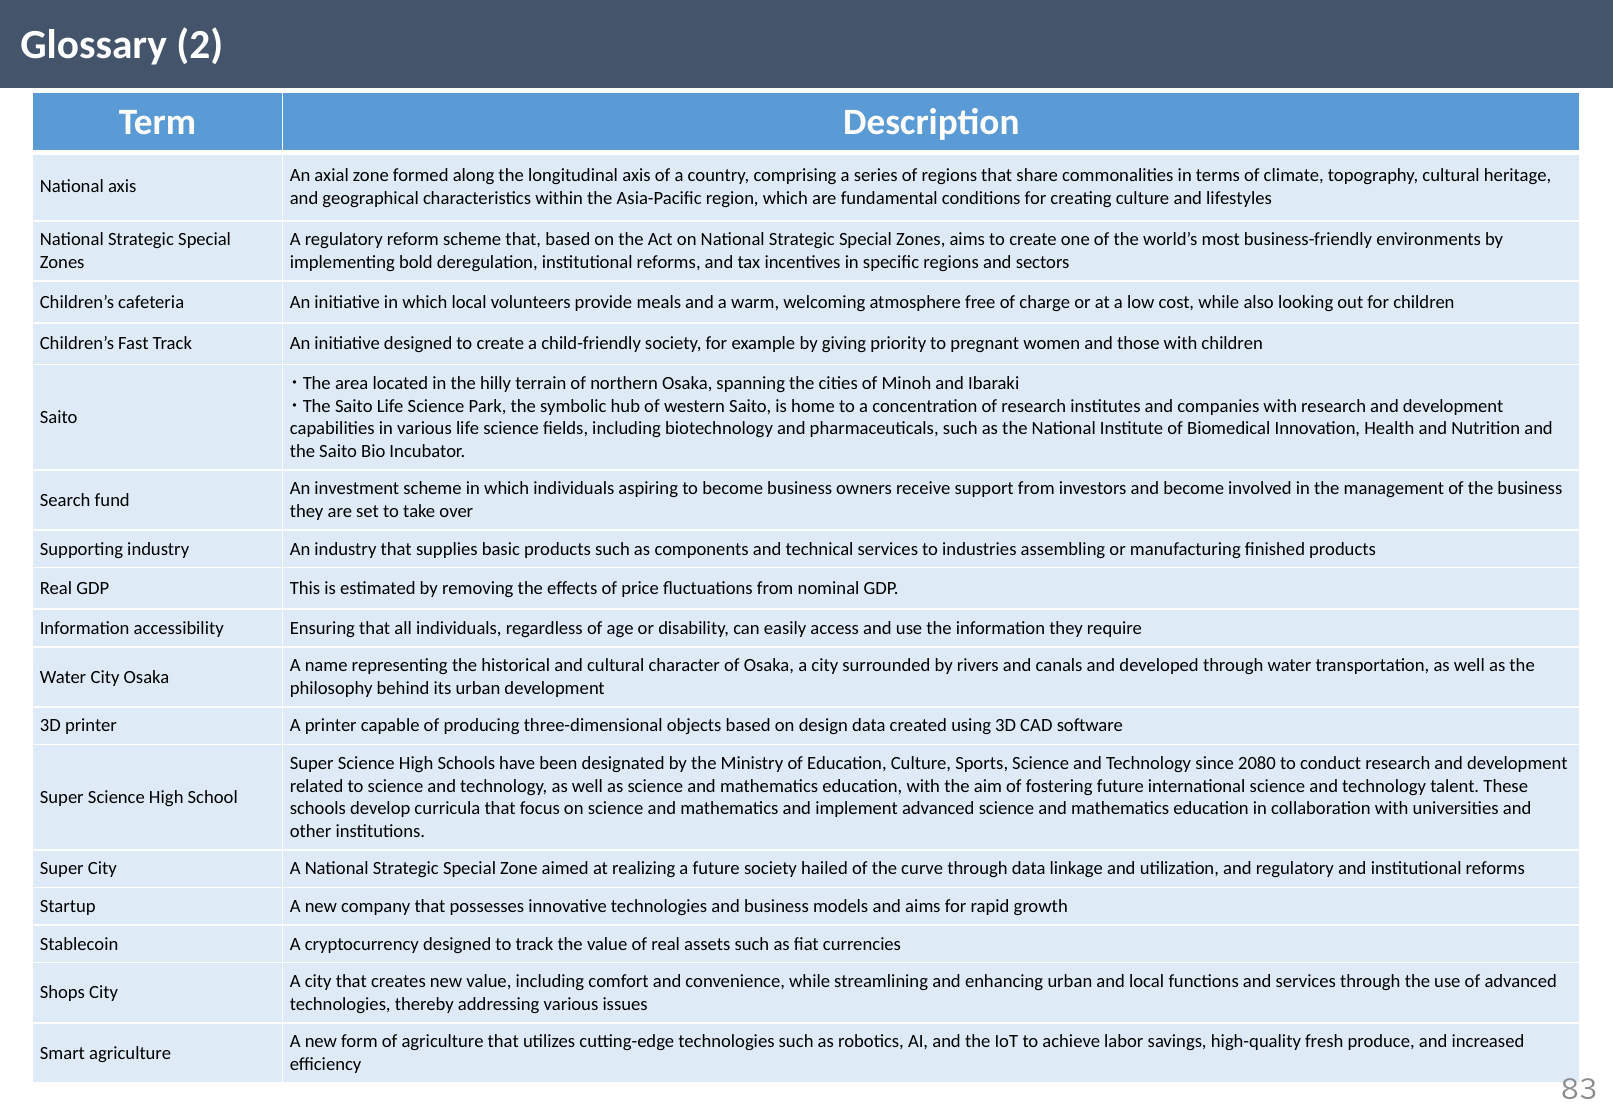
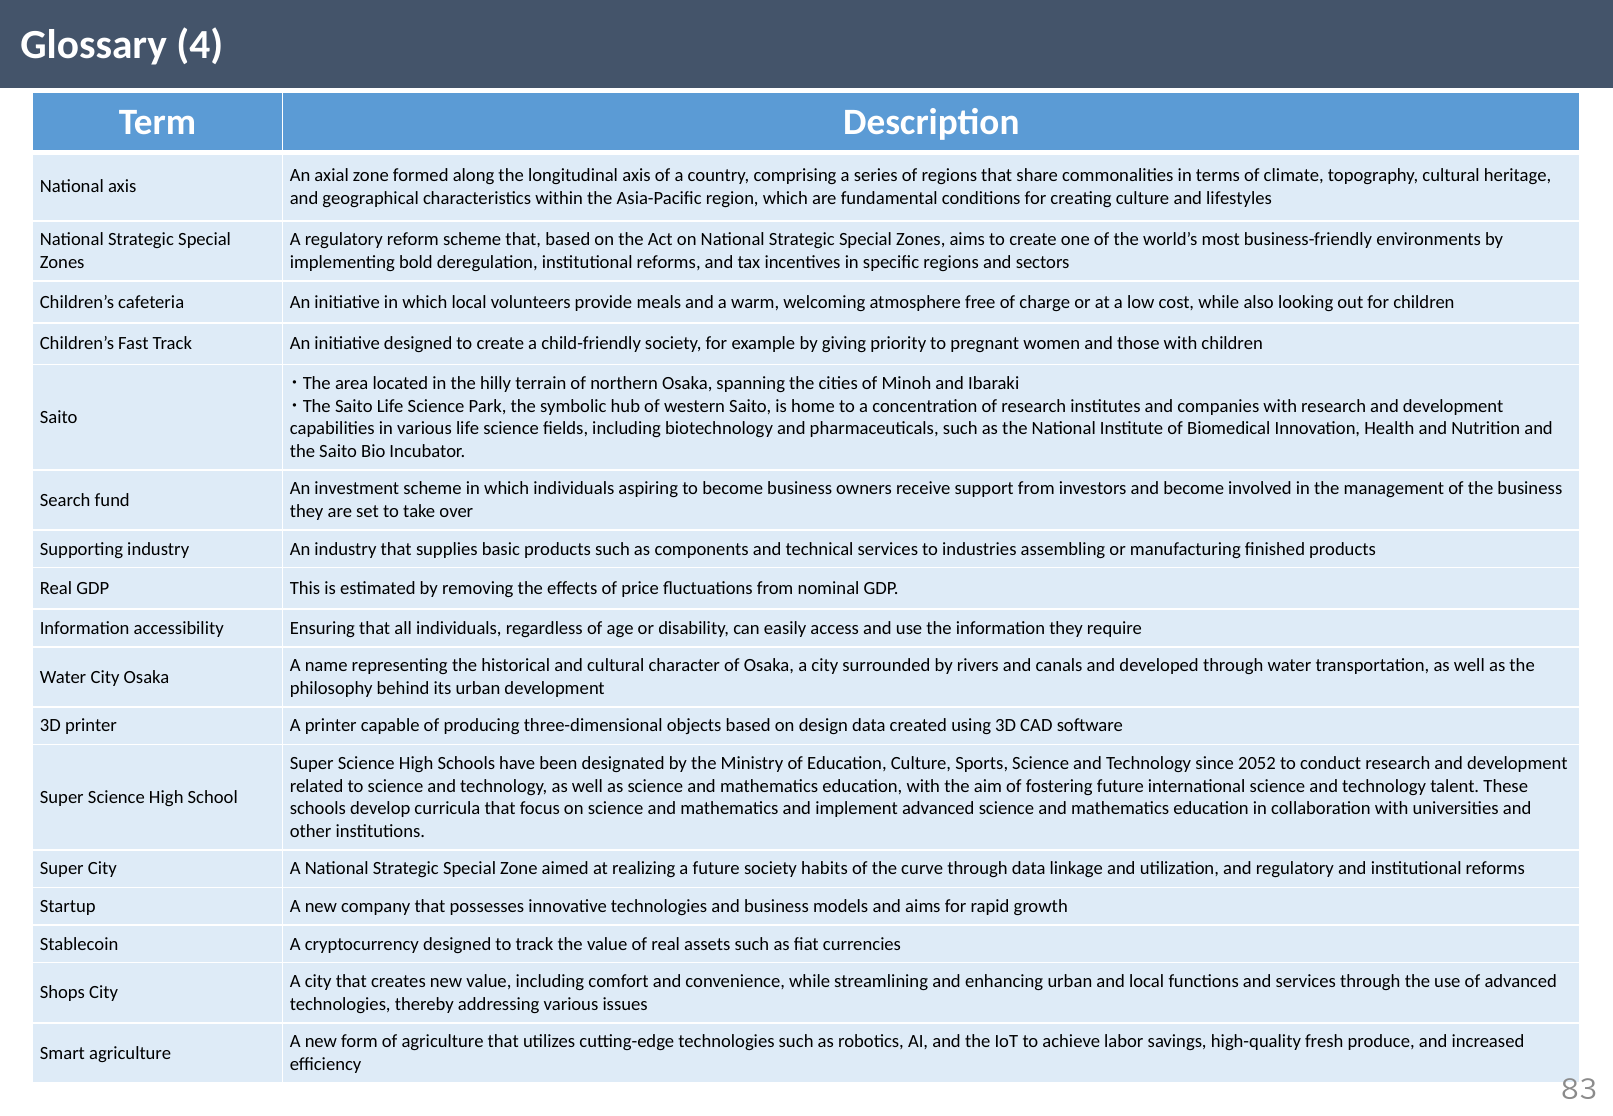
2: 2 -> 4
2080: 2080 -> 2052
hailed: hailed -> habits
